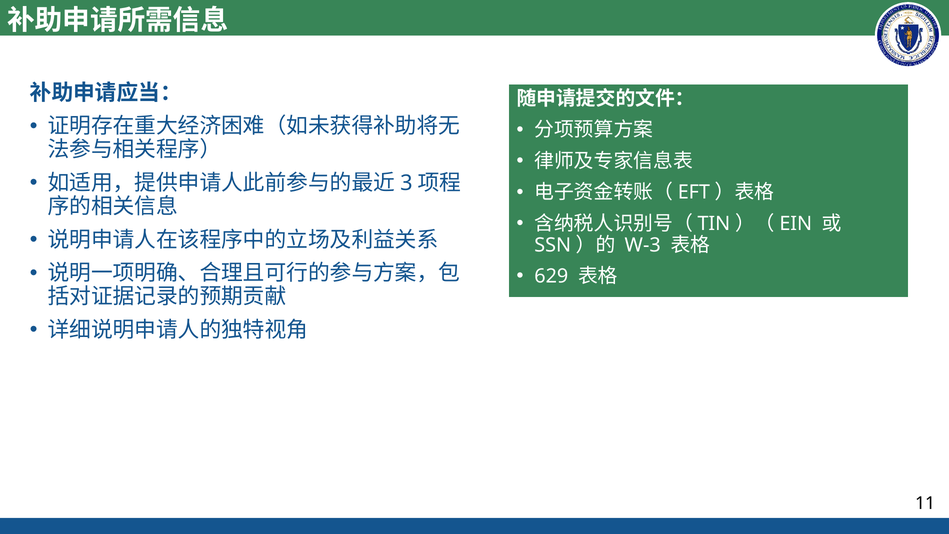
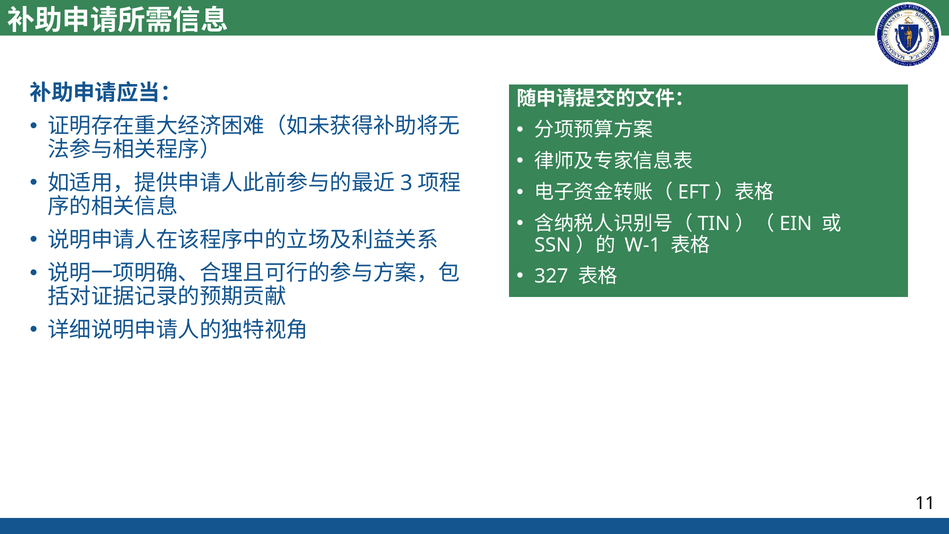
W-3: W-3 -> W-1
629: 629 -> 327
